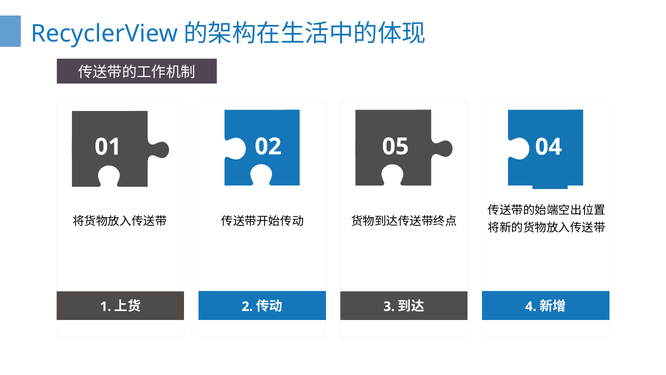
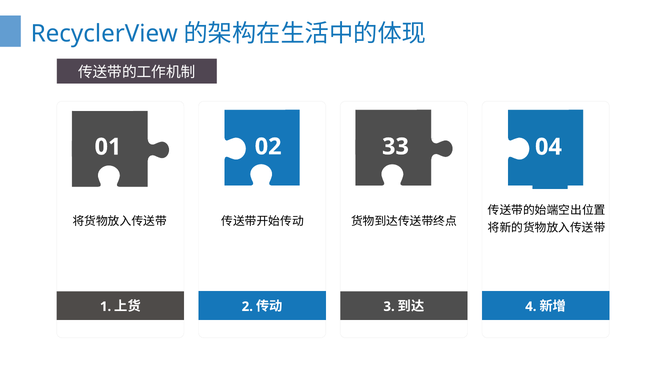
05: 05 -> 33
